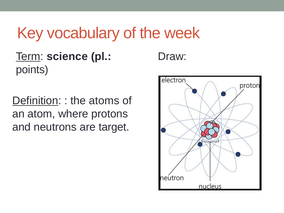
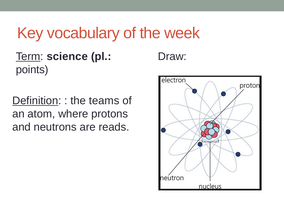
atoms: atoms -> teams
target: target -> reads
